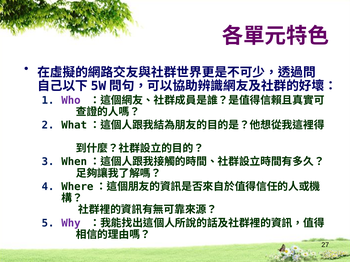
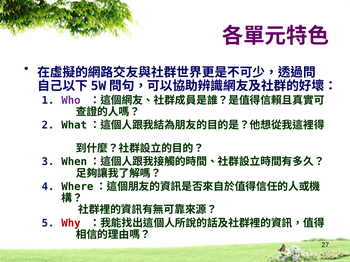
Why colour: purple -> red
